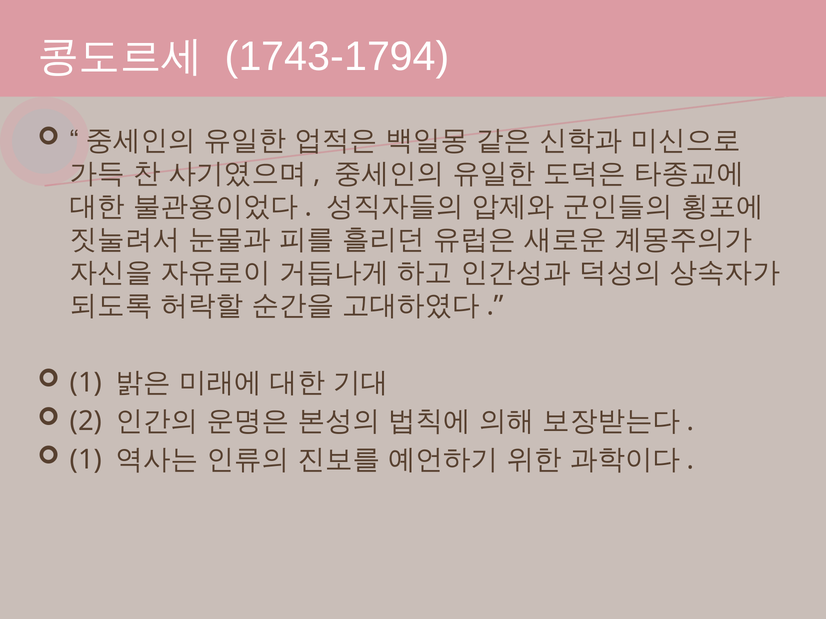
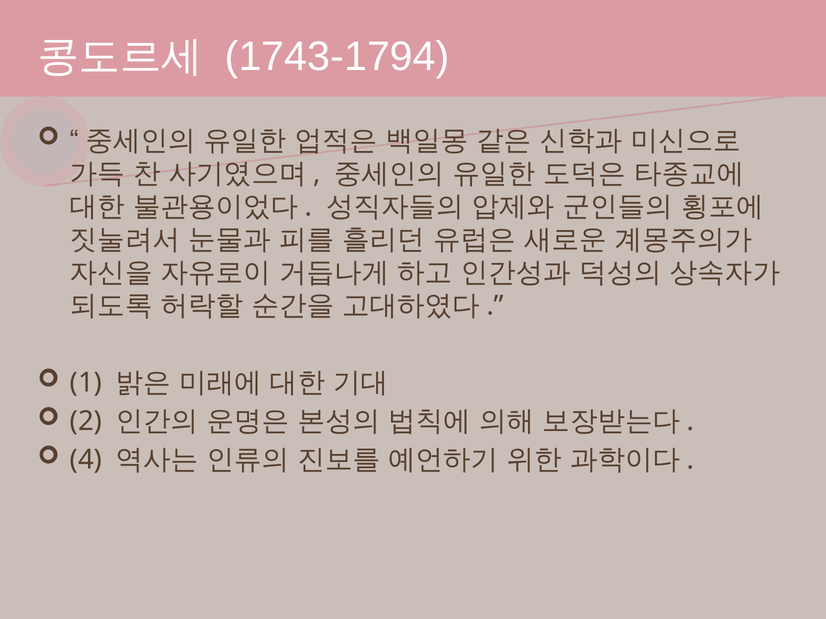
1 at (86, 460): 1 -> 4
